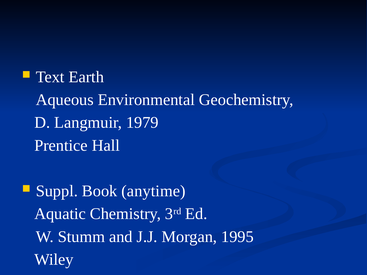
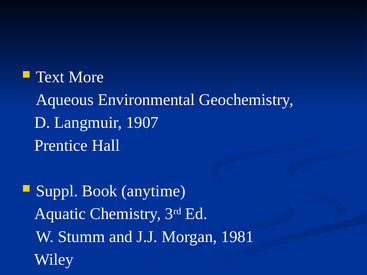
Earth: Earth -> More
1979: 1979 -> 1907
1995: 1995 -> 1981
